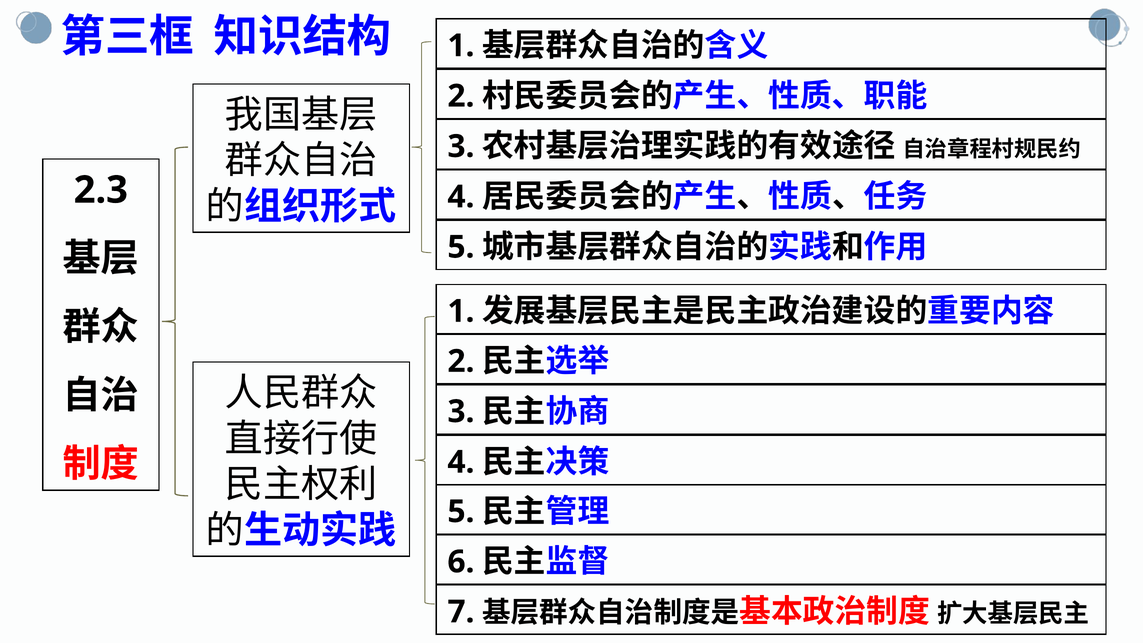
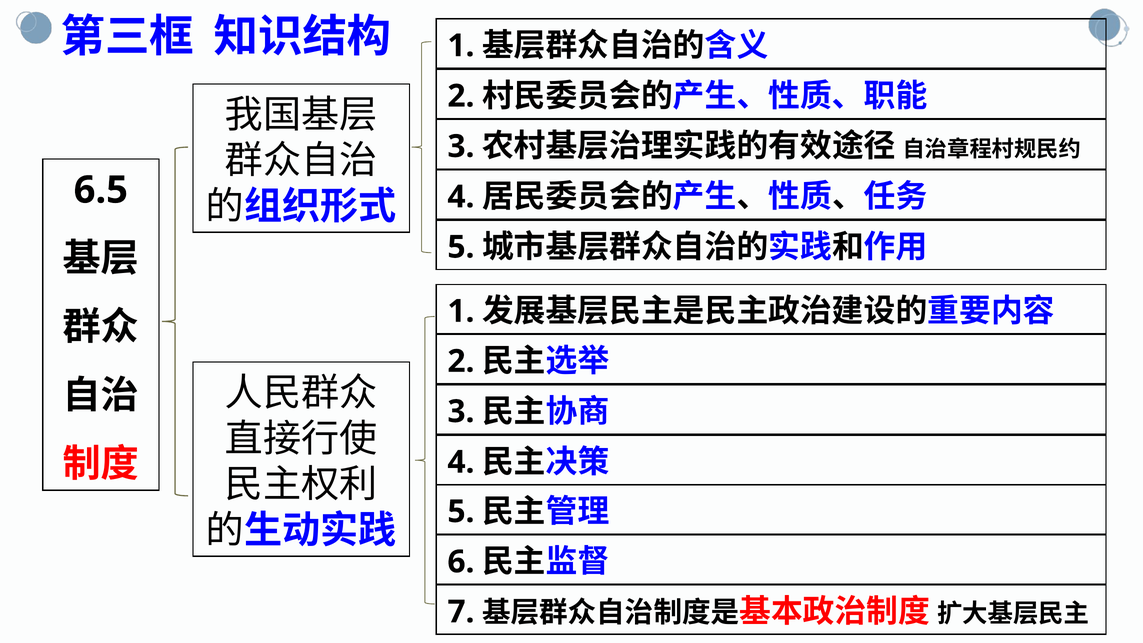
2.3: 2.3 -> 6.5
